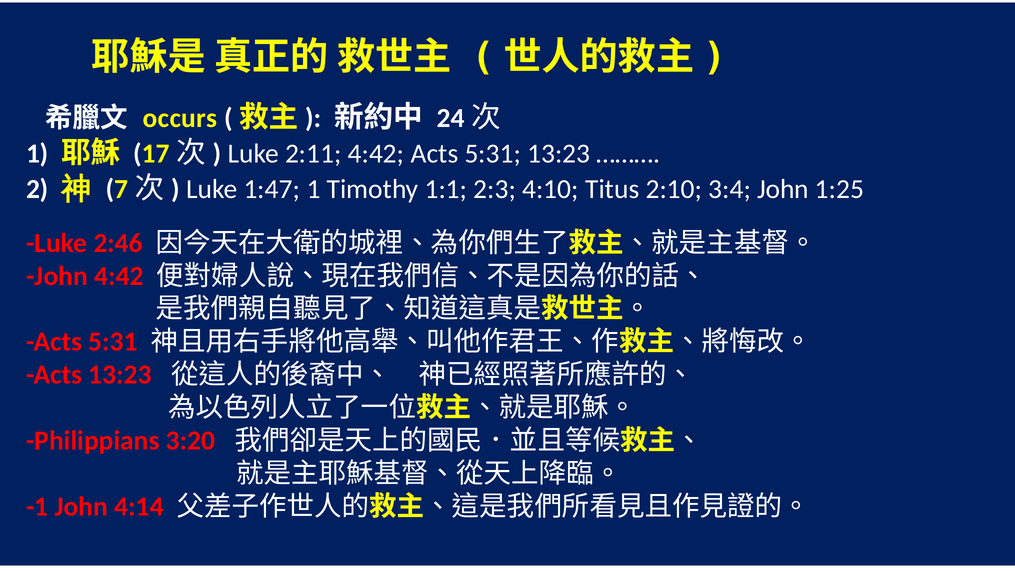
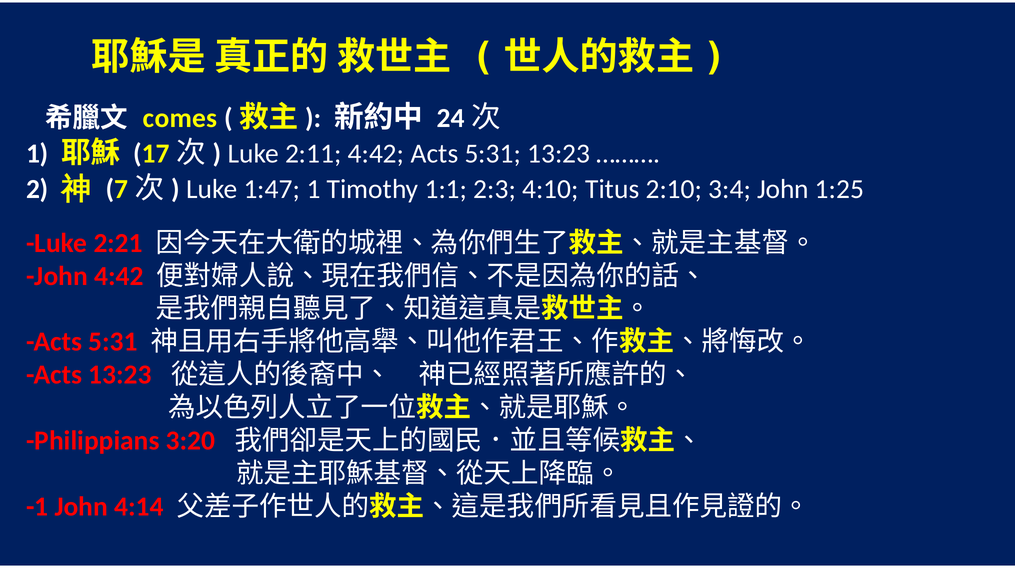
occurs: occurs -> comes
2:46: 2:46 -> 2:21
